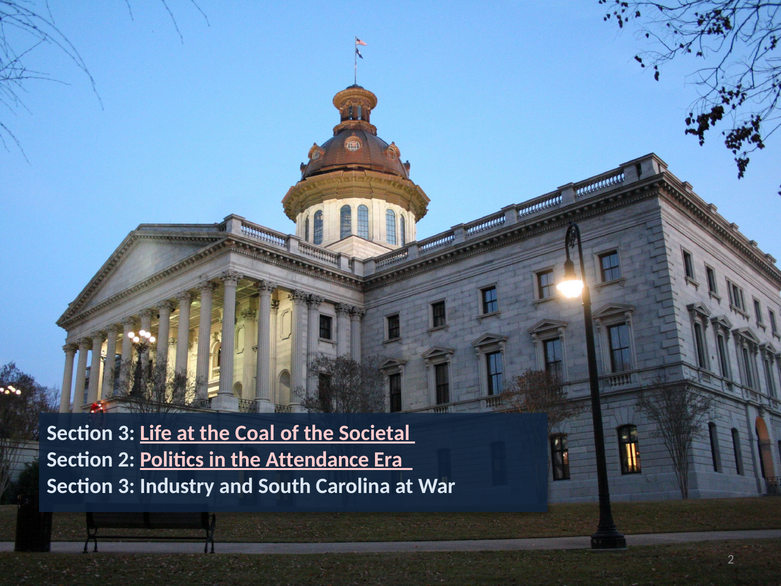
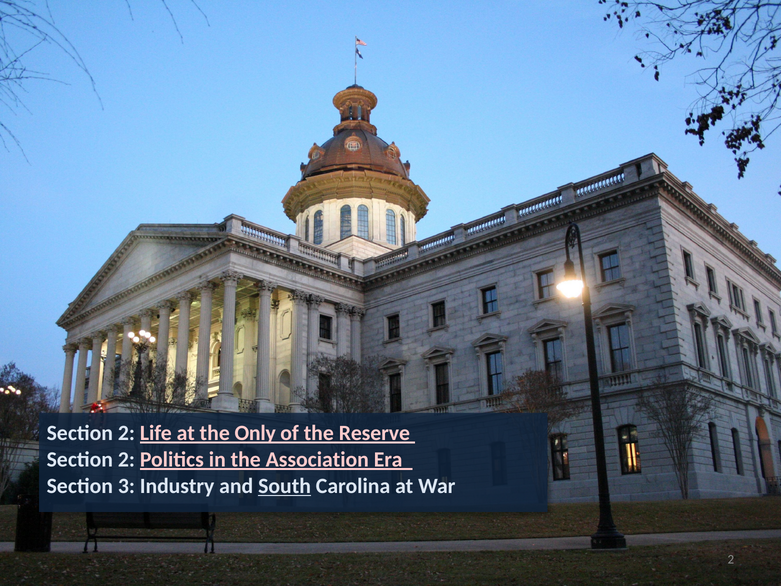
3 at (126, 433): 3 -> 2
Coal: Coal -> Only
Societal: Societal -> Reserve
Attendance: Attendance -> Association
South underline: none -> present
